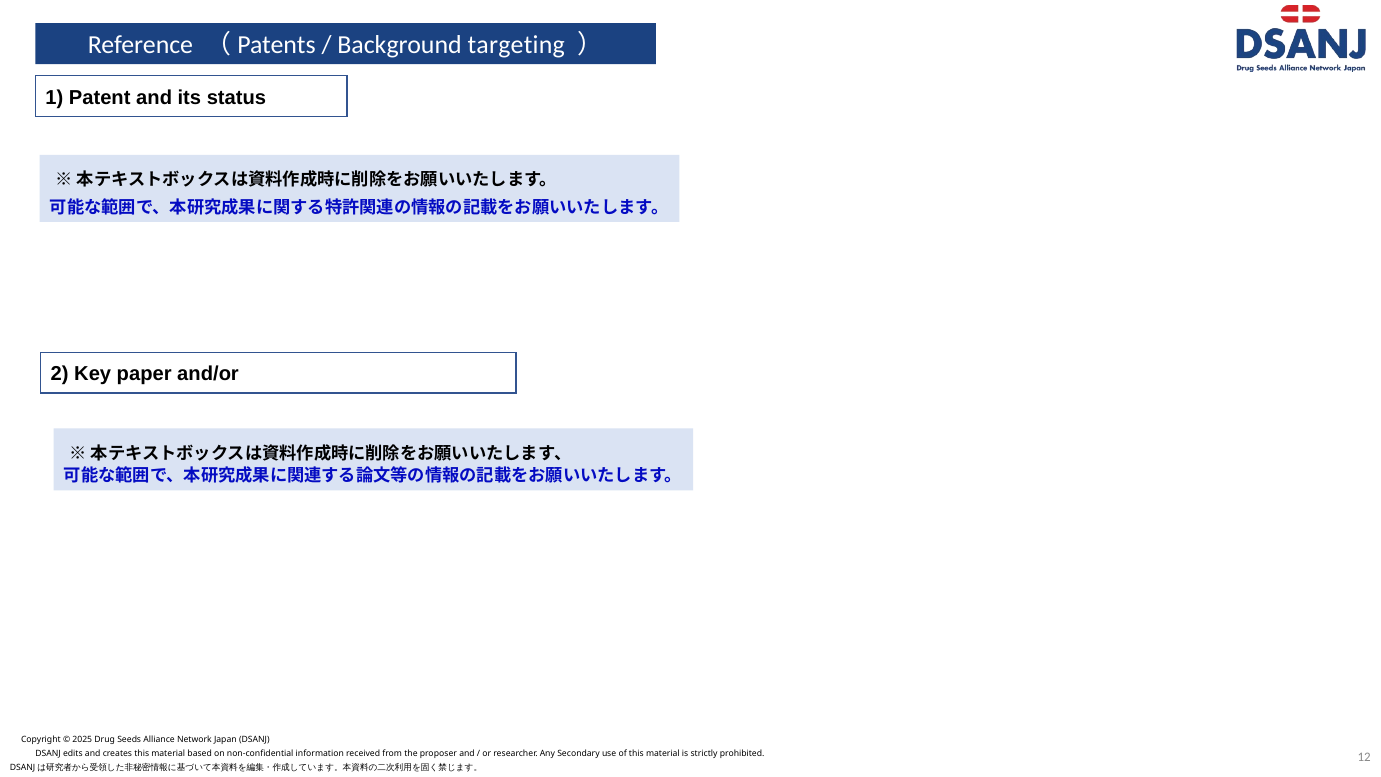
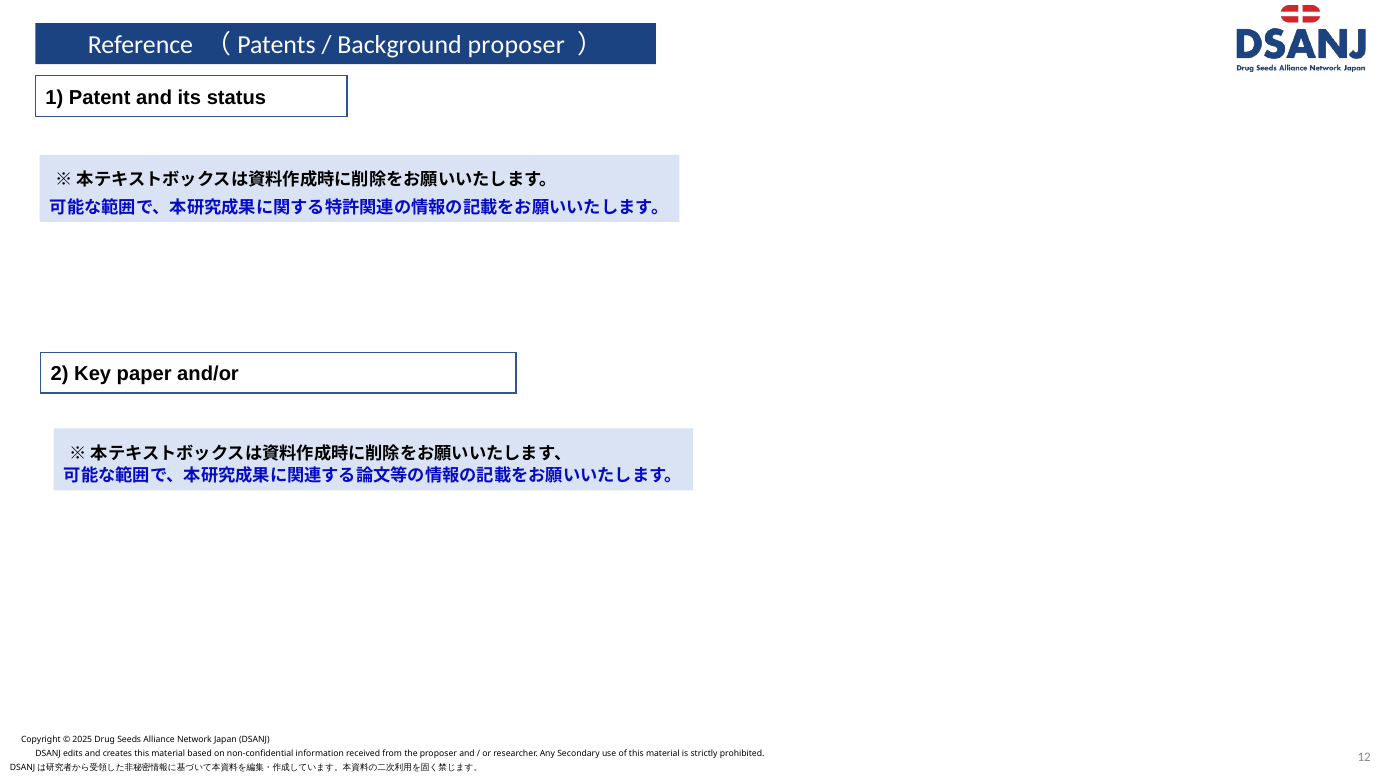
Background targeting: targeting -> proposer
